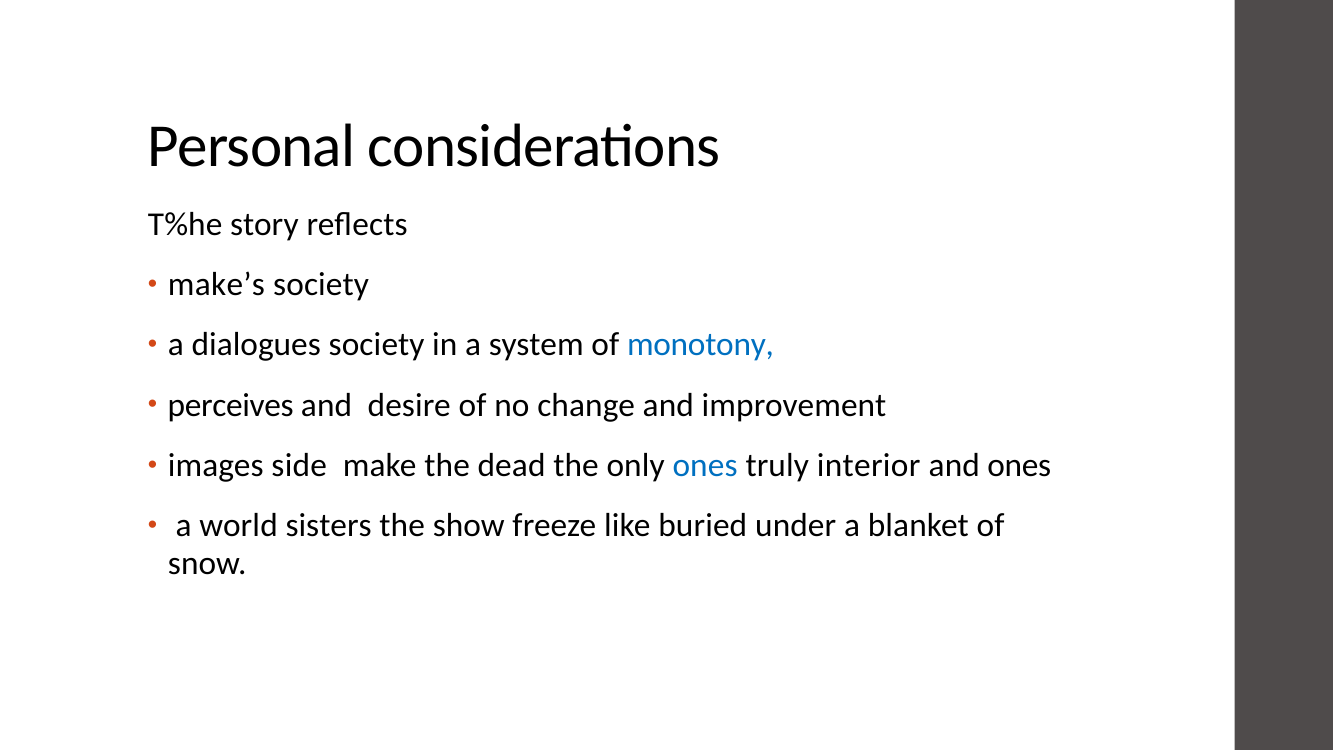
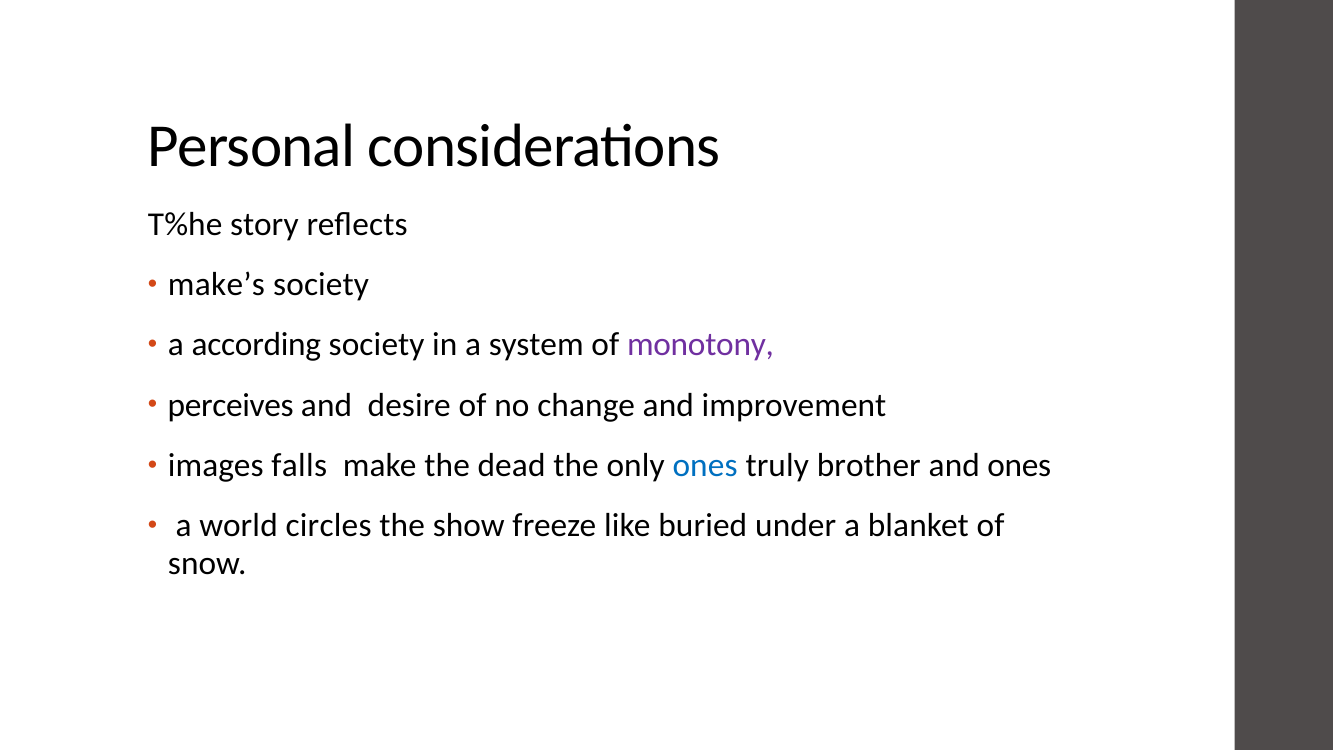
dialogues: dialogues -> according
monotony colour: blue -> purple
side: side -> falls
interior: interior -> brother
sisters: sisters -> circles
